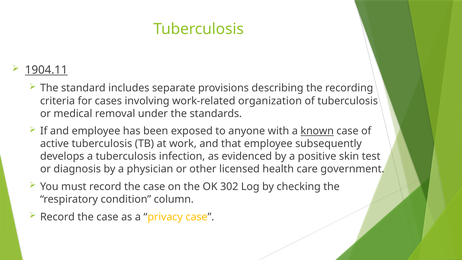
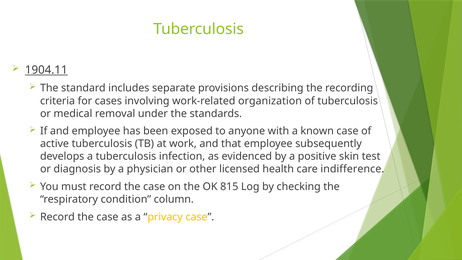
known underline: present -> none
government: government -> indifference
302: 302 -> 815
